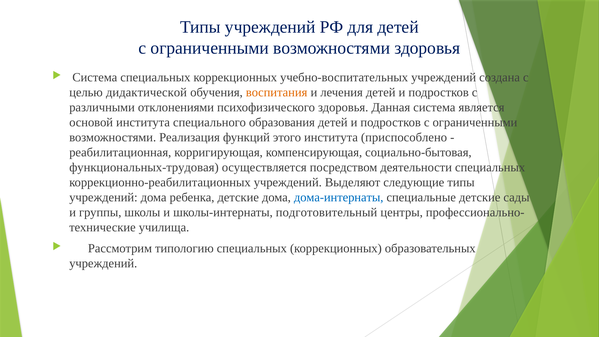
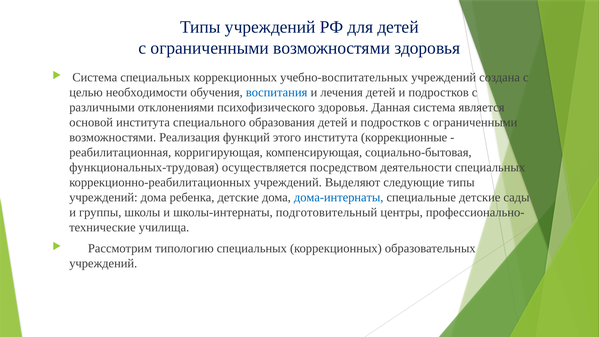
дидактической: дидактической -> необходимости
воспитания colour: orange -> blue
приспособлено: приспособлено -> коррекционные
